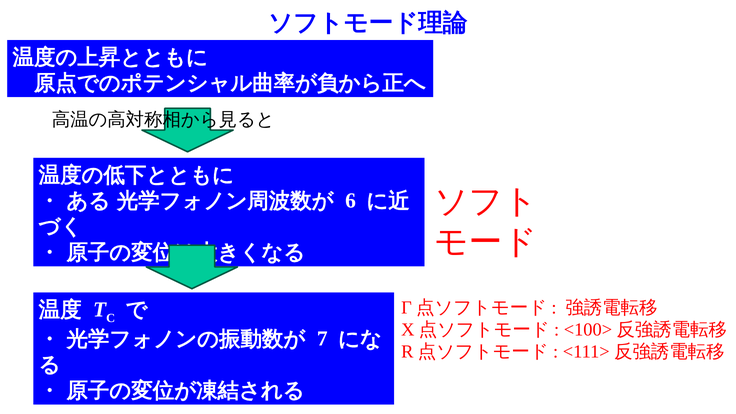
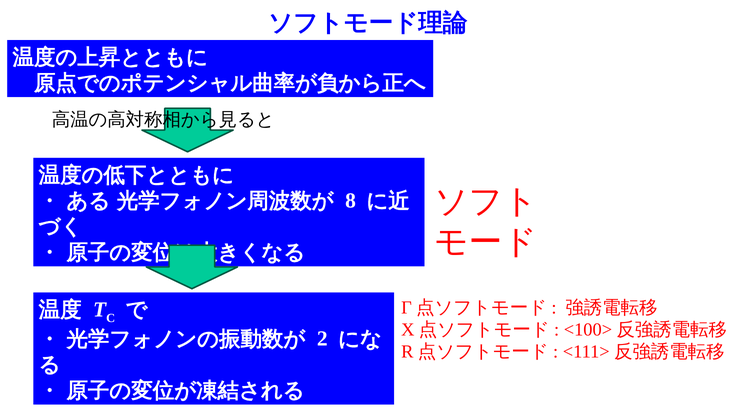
6: 6 -> 8
7: 7 -> 2
